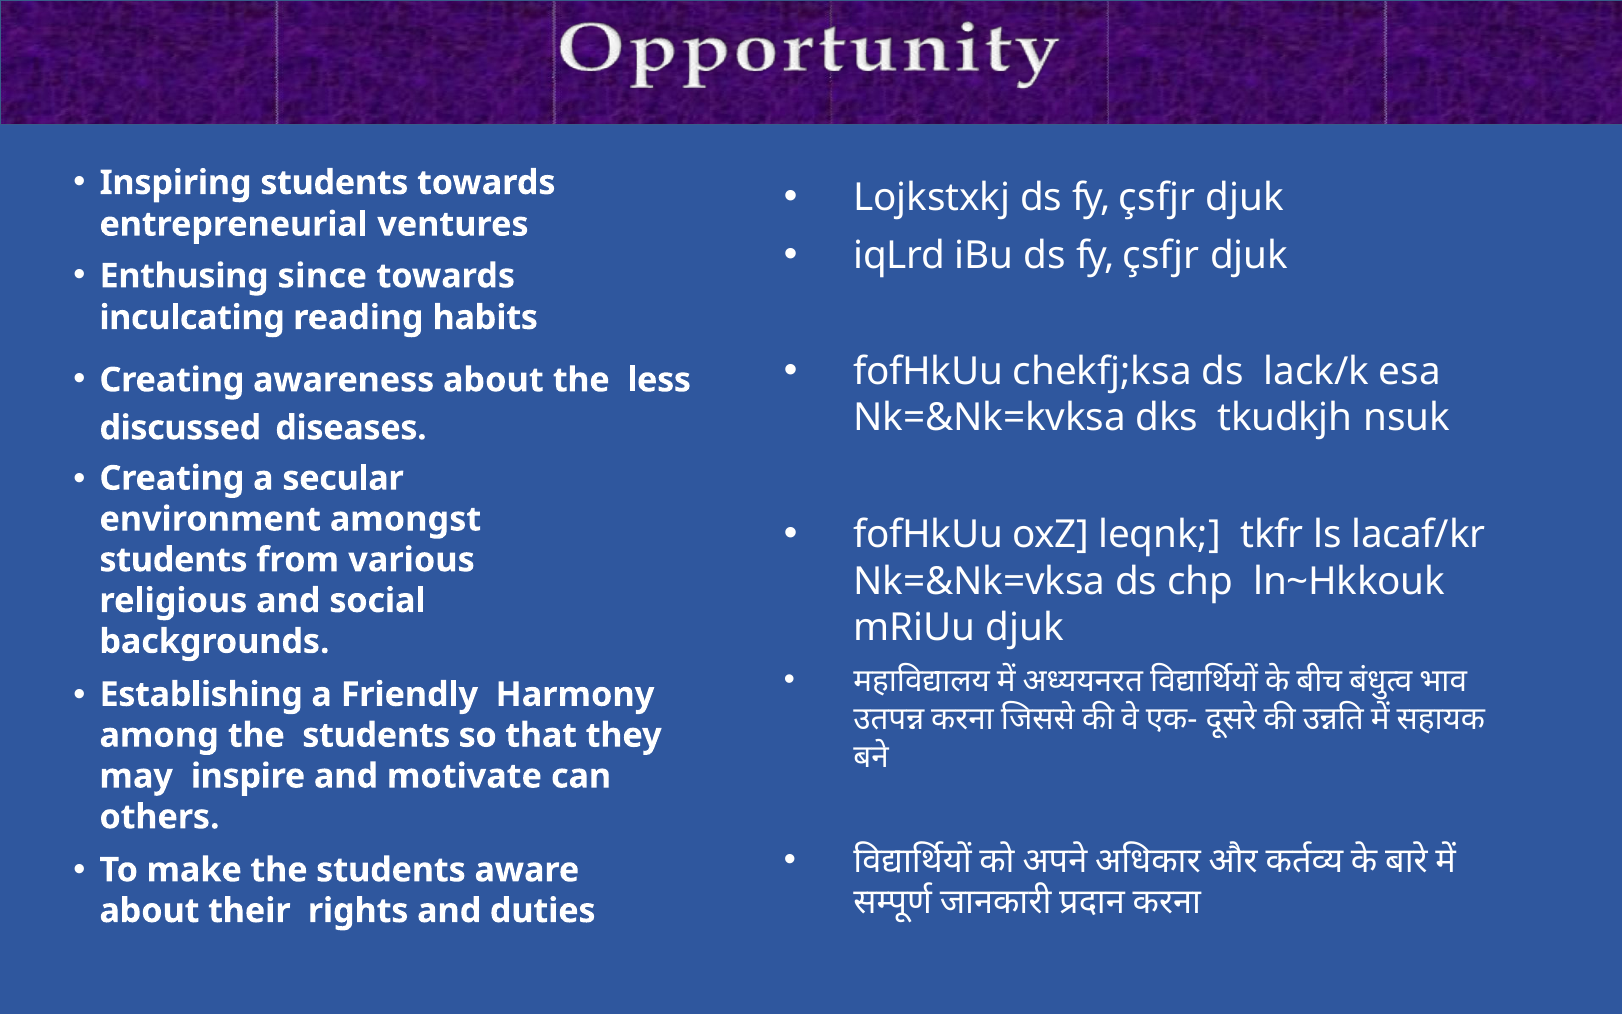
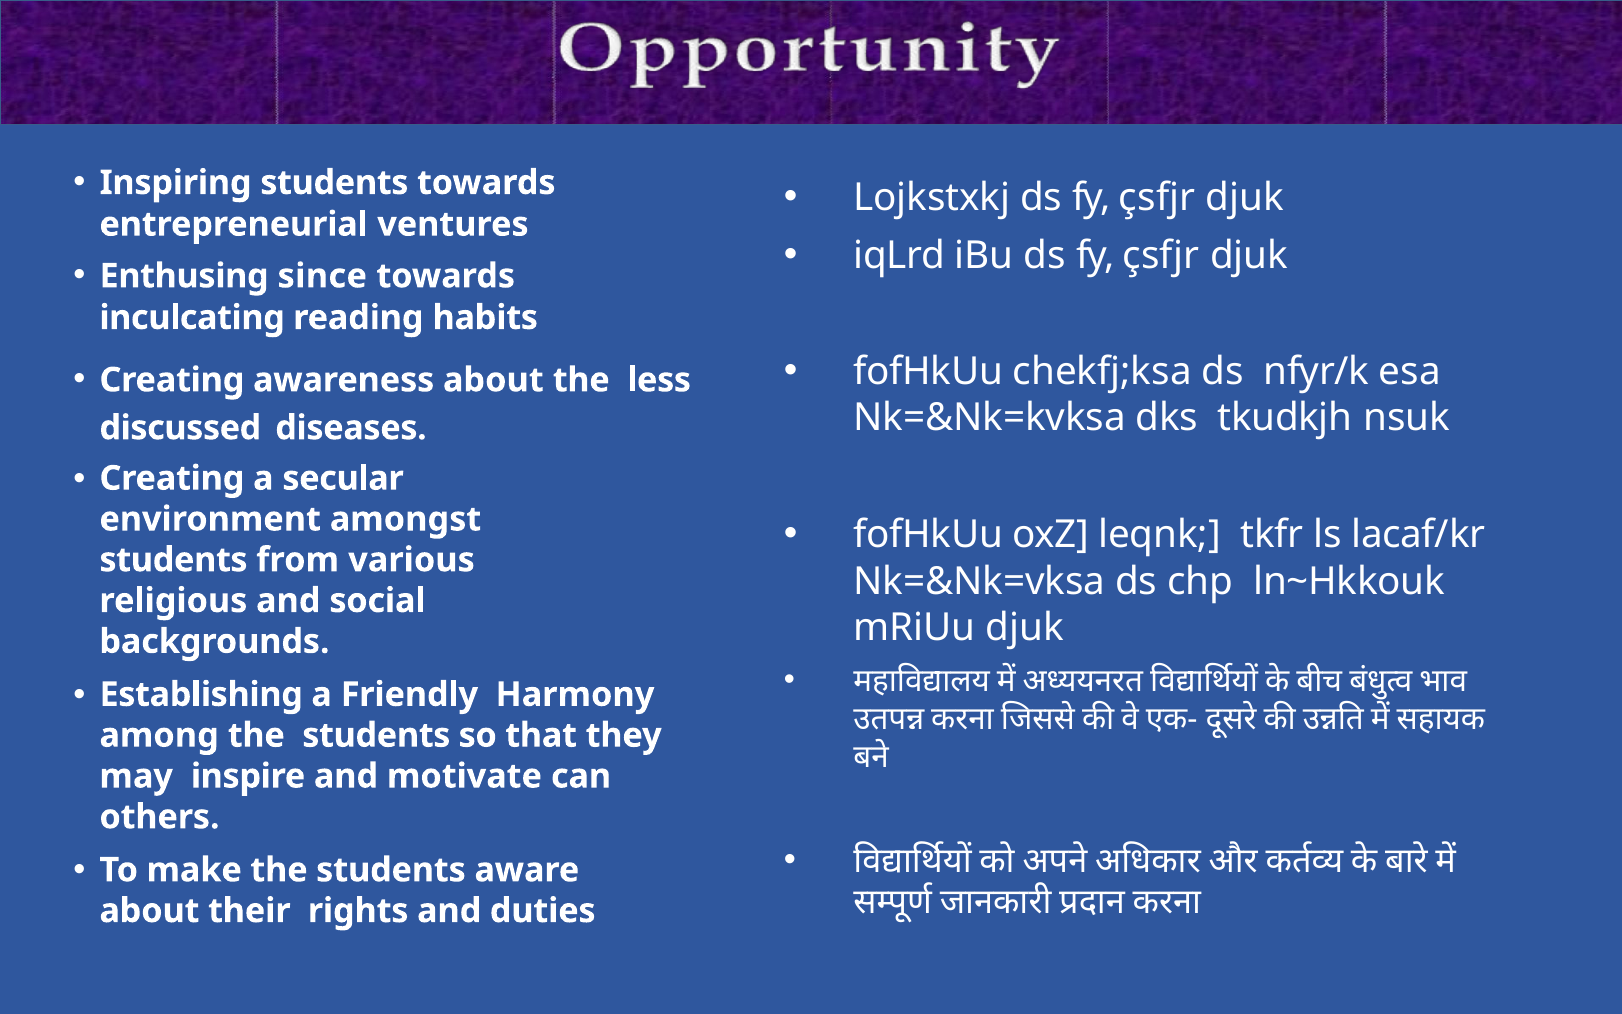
lack/k: lack/k -> nfyr/k
